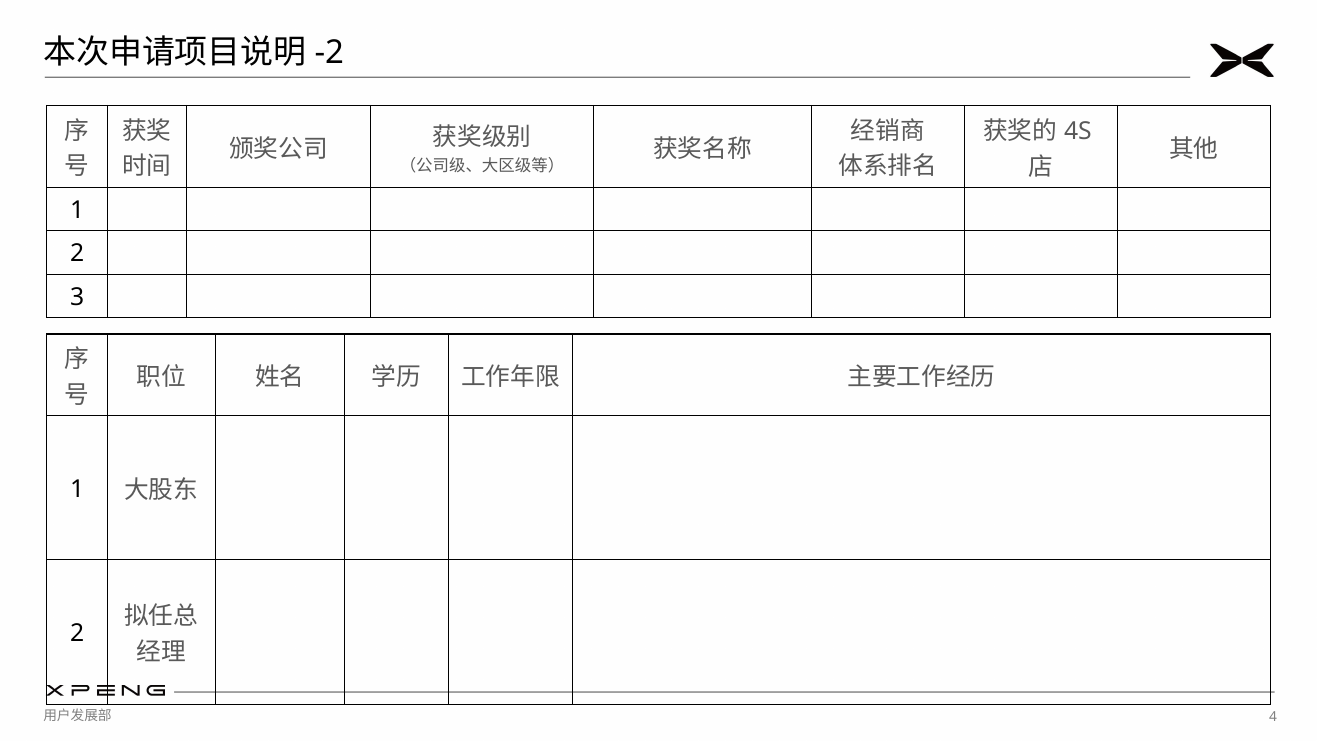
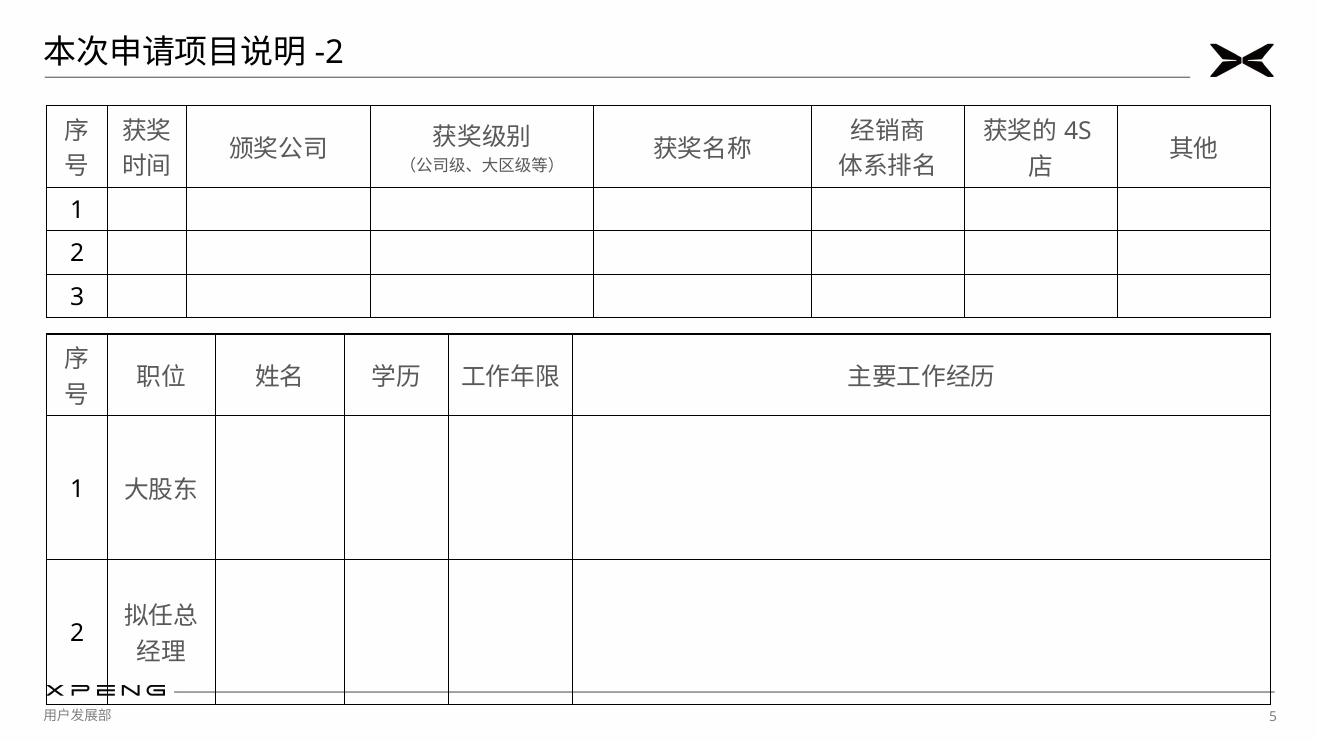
4: 4 -> 5
